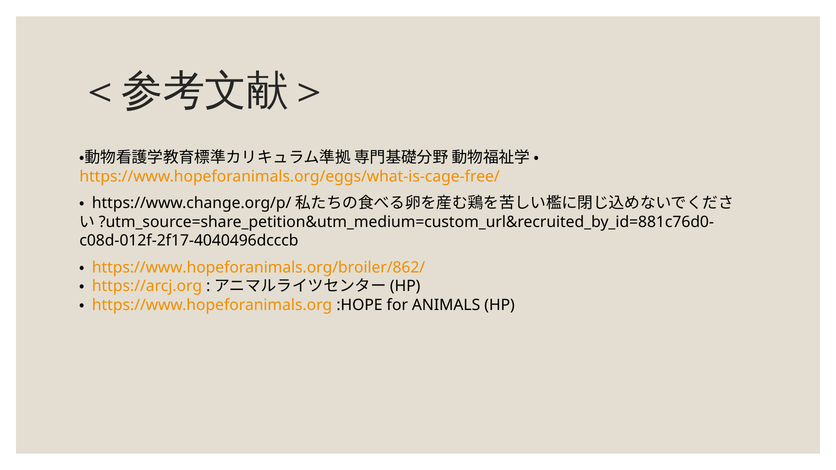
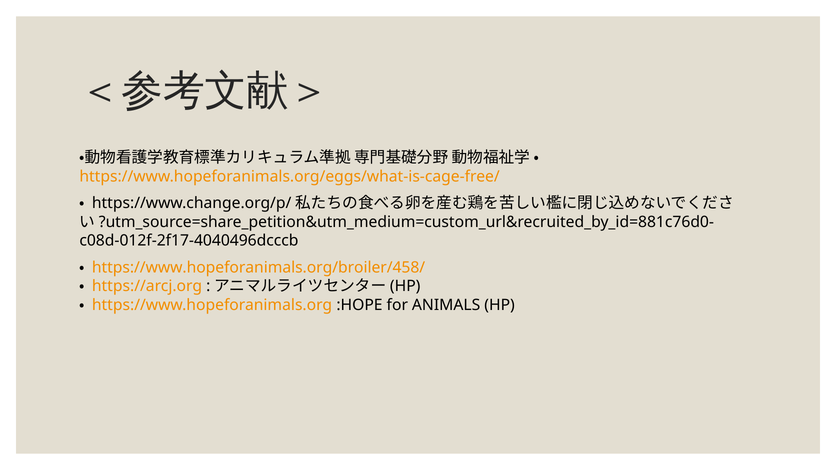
https://www.hopeforanimals.org/broiler/862/: https://www.hopeforanimals.org/broiler/862/ -> https://www.hopeforanimals.org/broiler/458/
